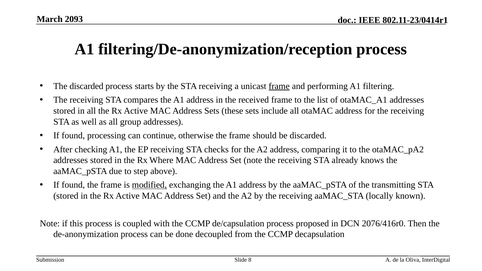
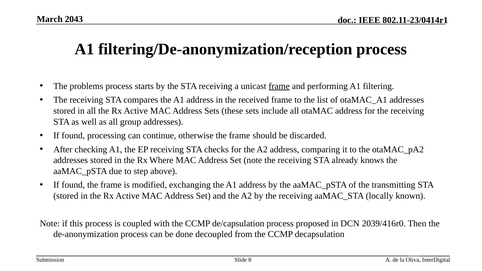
2093: 2093 -> 2043
The discarded: discarded -> problems
modified underline: present -> none
2076/416r0: 2076/416r0 -> 2039/416r0
